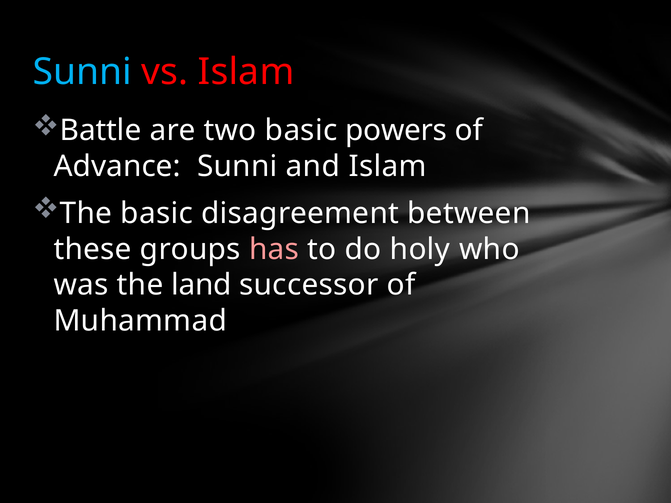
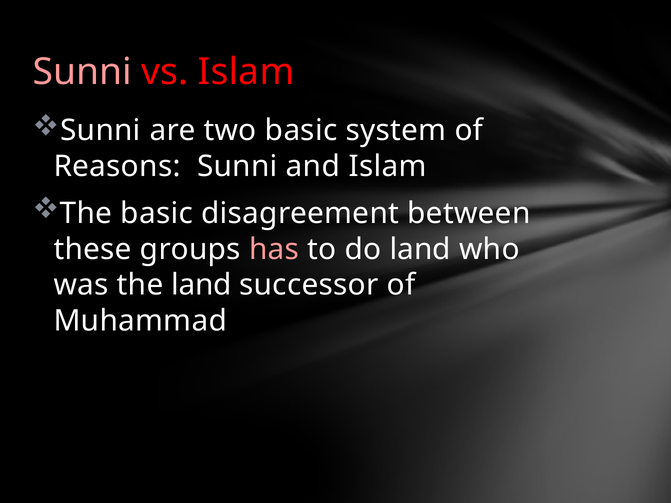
Sunni at (82, 72) colour: light blue -> pink
Battle at (101, 131): Battle -> Sunni
powers: powers -> system
Advance: Advance -> Reasons
do holy: holy -> land
